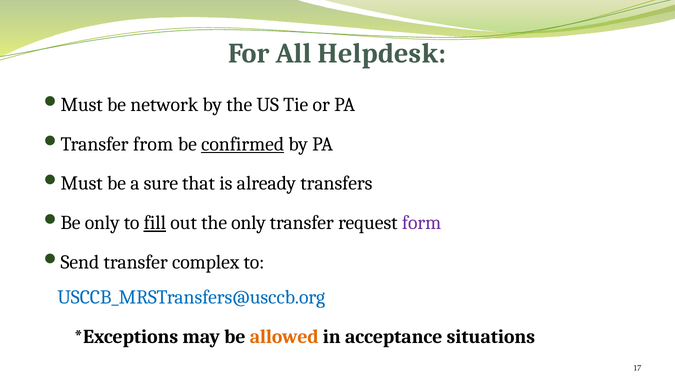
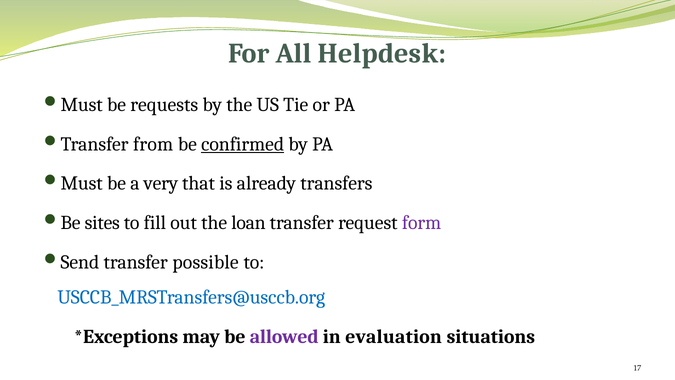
network: network -> requests
sure: sure -> very
only at (102, 223): only -> sites
fill underline: present -> none
the only: only -> loan
complex: complex -> possible
allowed colour: orange -> purple
acceptance: acceptance -> evaluation
